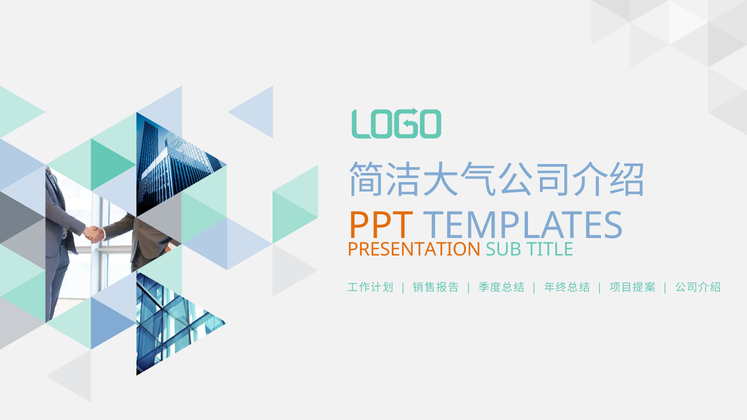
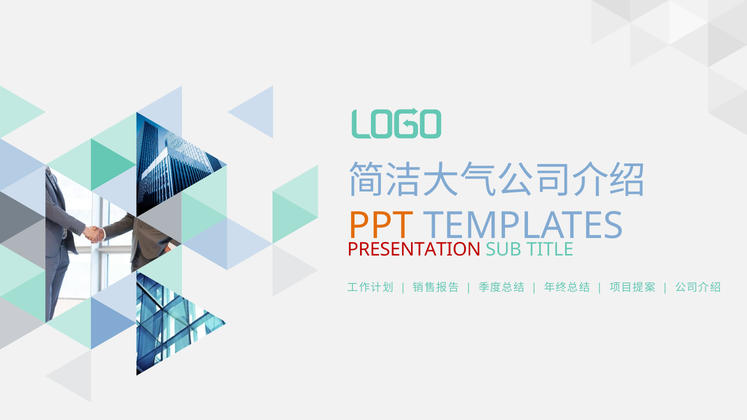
PRESENTATION colour: orange -> red
